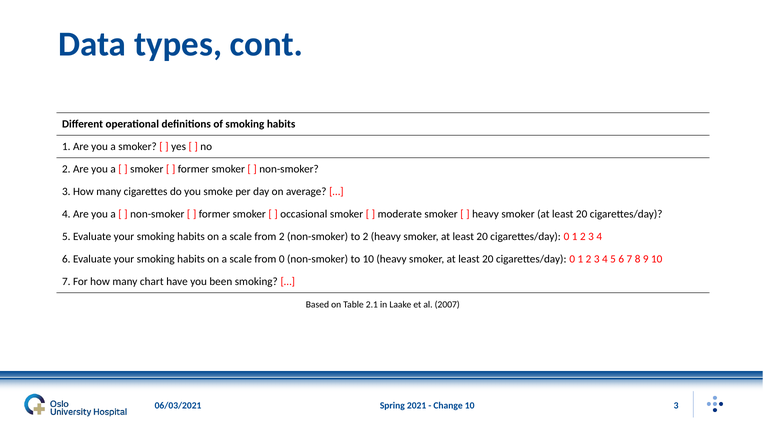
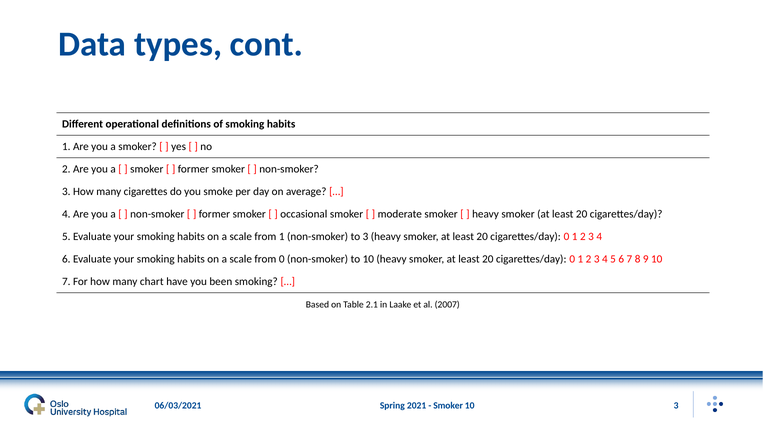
from 2: 2 -> 1
to 2: 2 -> 3
Change at (448, 406): Change -> Smoker
